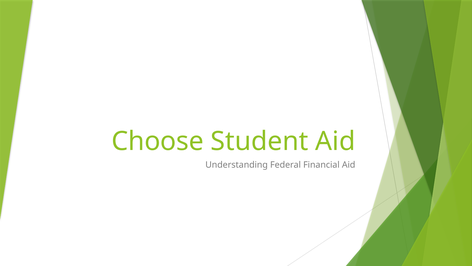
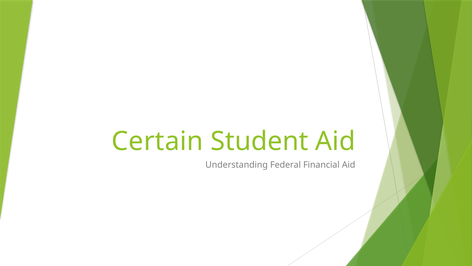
Choose: Choose -> Certain
